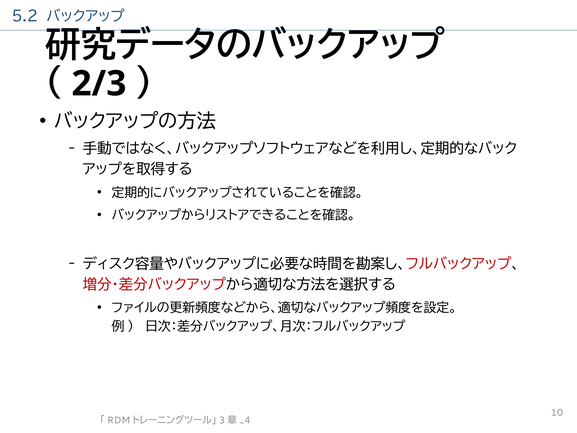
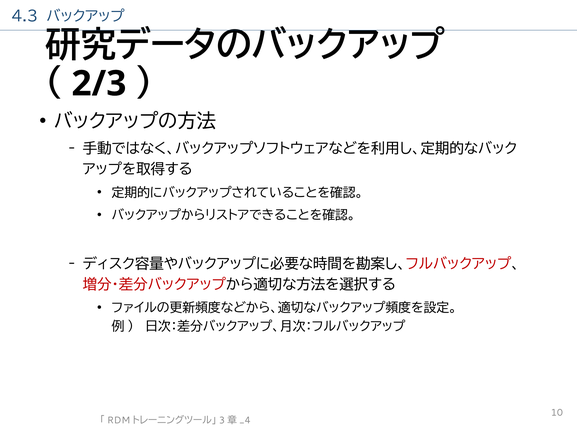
5.2: 5.2 -> 4.3
